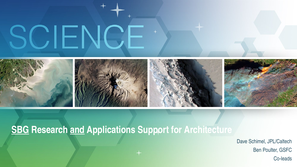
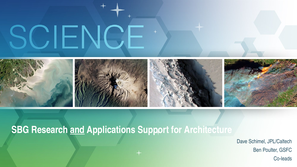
SBG underline: present -> none
